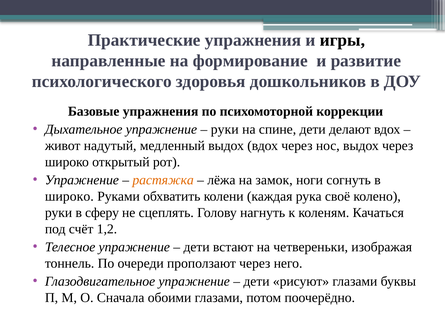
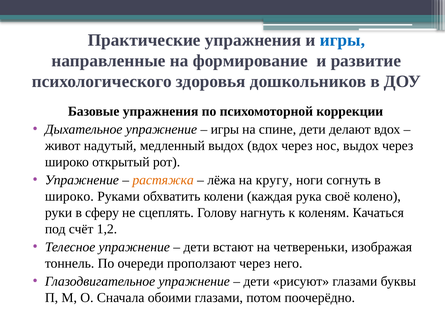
игры at (342, 40) colour: black -> blue
руки at (225, 130): руки -> игры
замок: замок -> кругу
